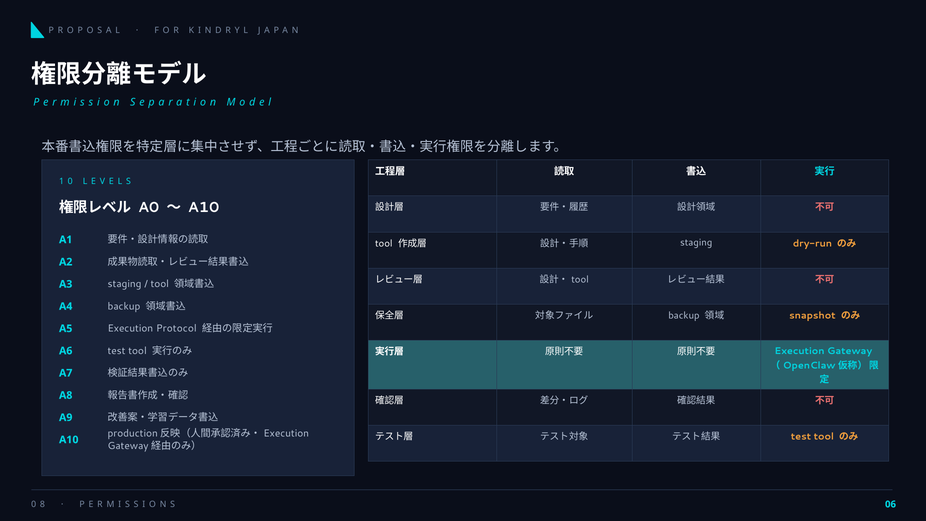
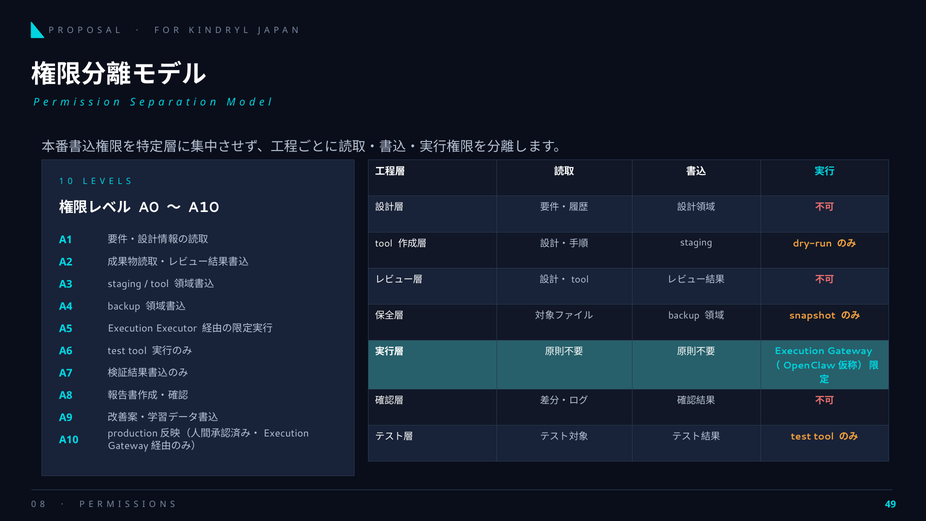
Protocol: Protocol -> Executor
06: 06 -> 49
